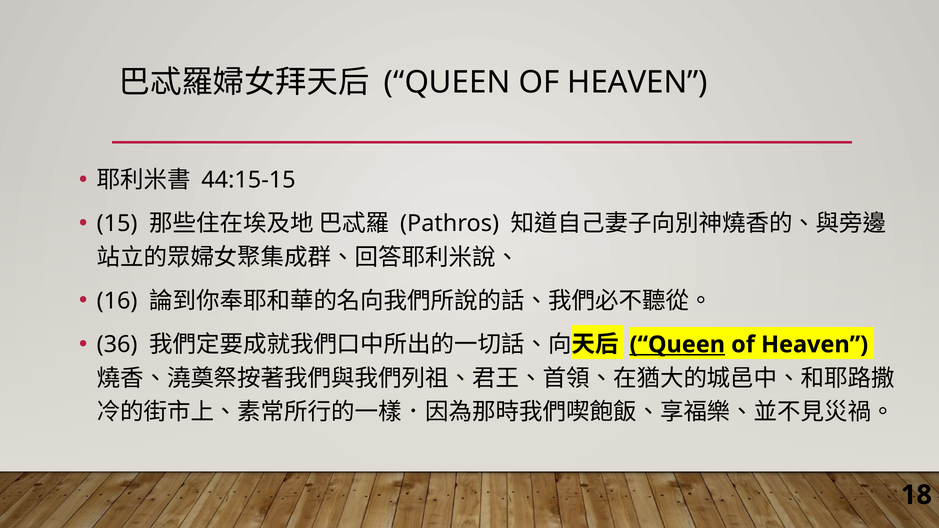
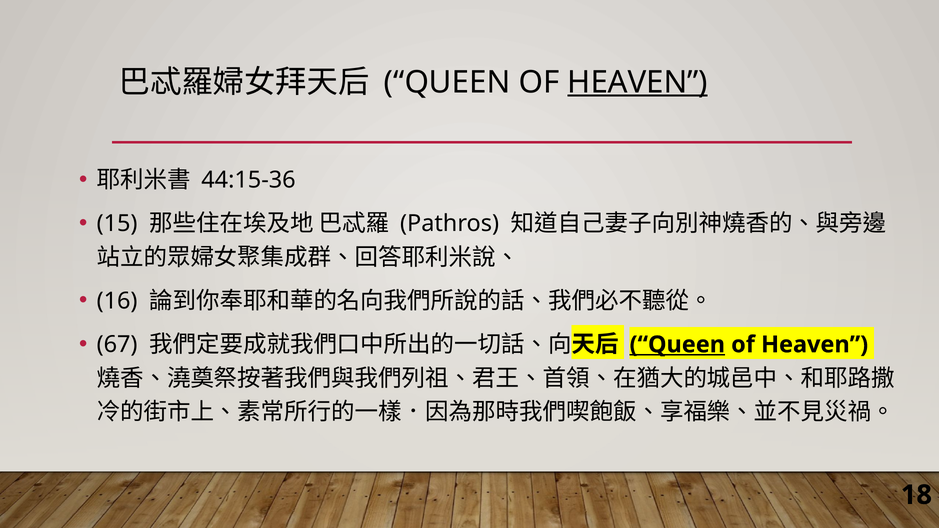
HEAVEN at (638, 82) underline: none -> present
44:15-15: 44:15-15 -> 44:15-36
36: 36 -> 67
